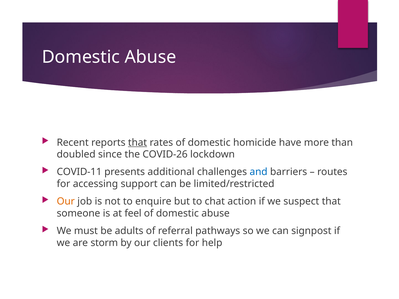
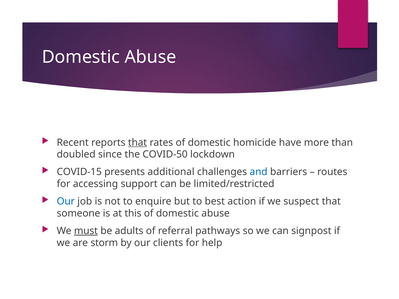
COVID-26: COVID-26 -> COVID-50
COVID-11: COVID-11 -> COVID-15
Our at (66, 202) colour: orange -> blue
chat: chat -> best
feel: feel -> this
must underline: none -> present
